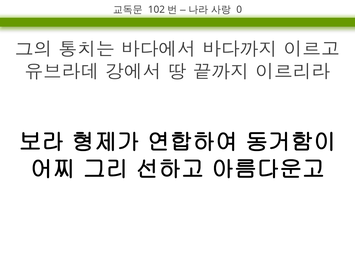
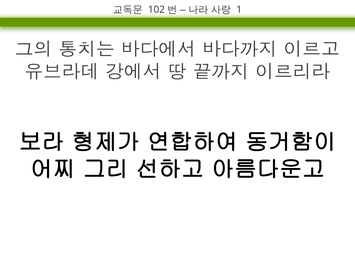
0: 0 -> 1
